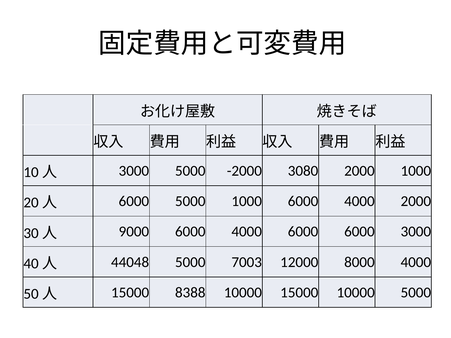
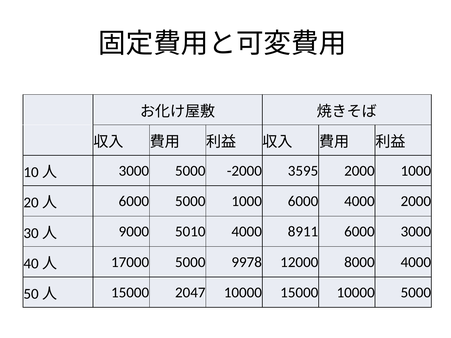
3080: 3080 -> 3595
9000 6000: 6000 -> 5010
4000 6000: 6000 -> 8911
44048: 44048 -> 17000
7003: 7003 -> 9978
8388: 8388 -> 2047
